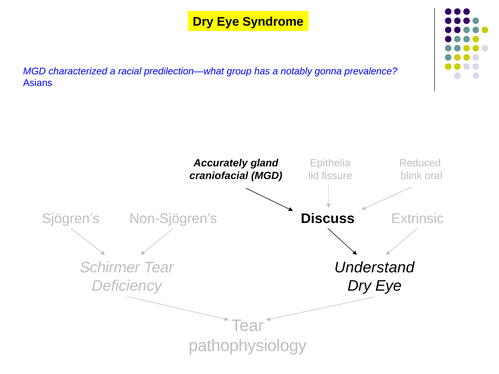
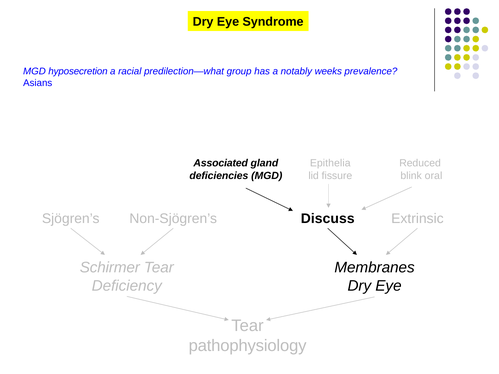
characterized: characterized -> hyposecretion
gonna: gonna -> weeks
Accurately: Accurately -> Associated
craniofacial: craniofacial -> deficiencies
Understand: Understand -> Membranes
